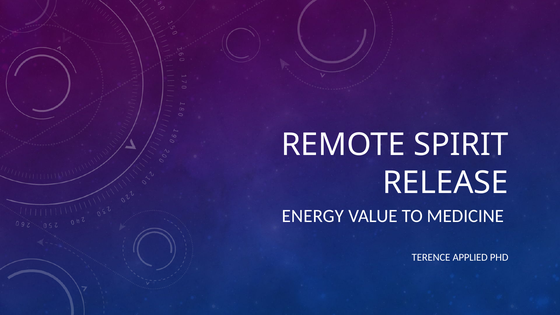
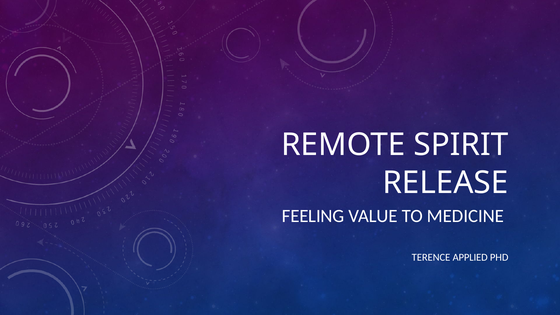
ENERGY: ENERGY -> FEELING
